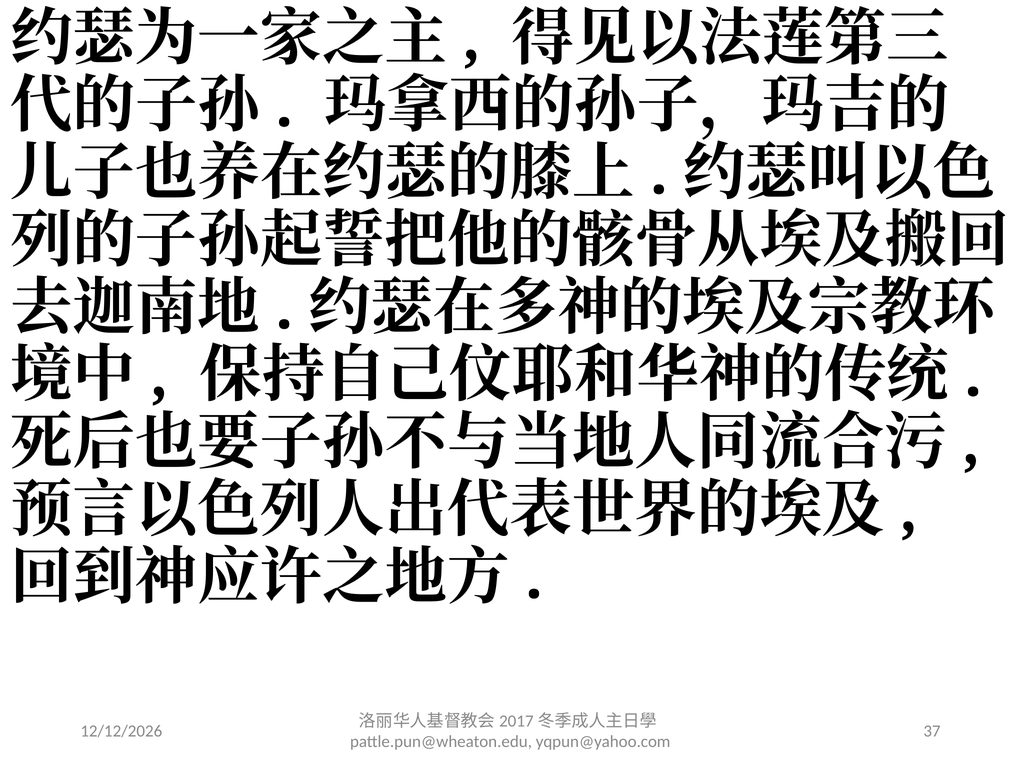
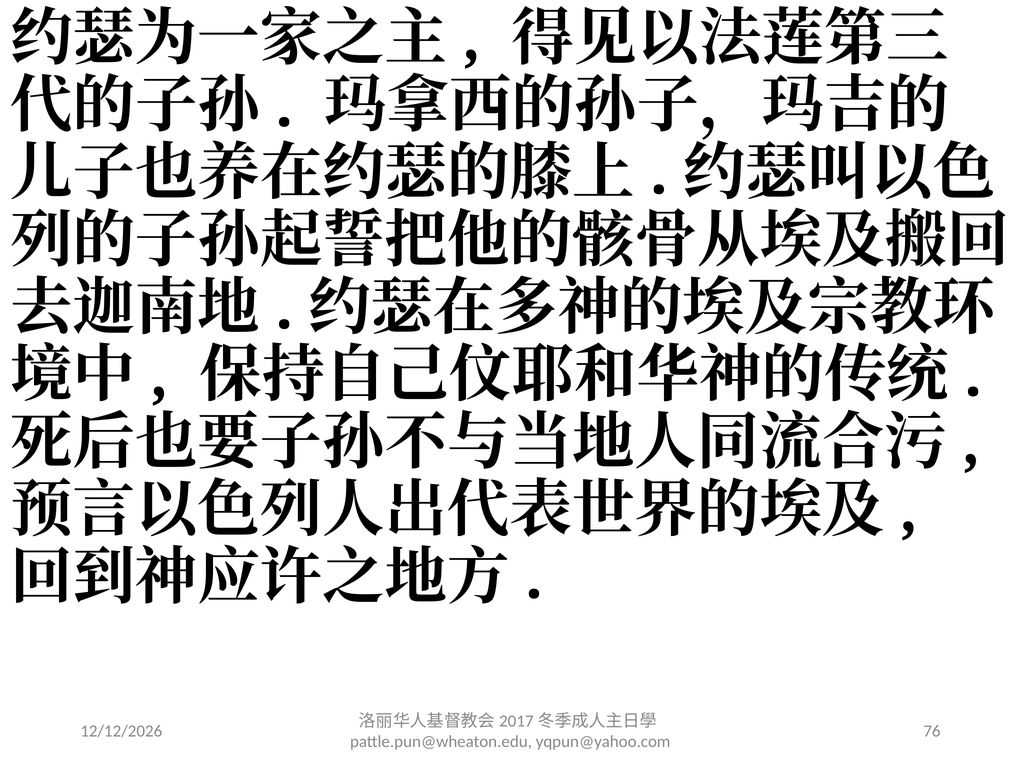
37: 37 -> 76
